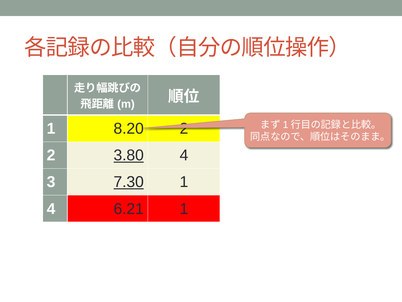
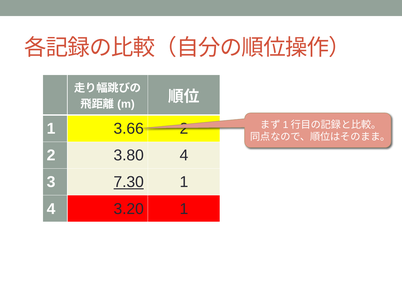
8.20: 8.20 -> 3.66
3.80 underline: present -> none
6.21: 6.21 -> 3.20
